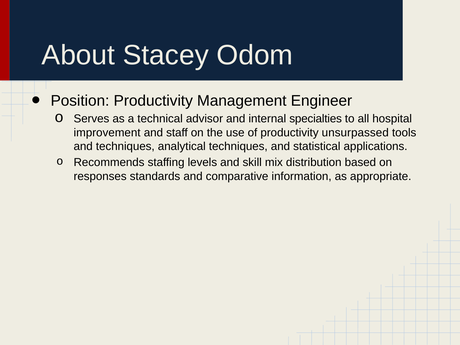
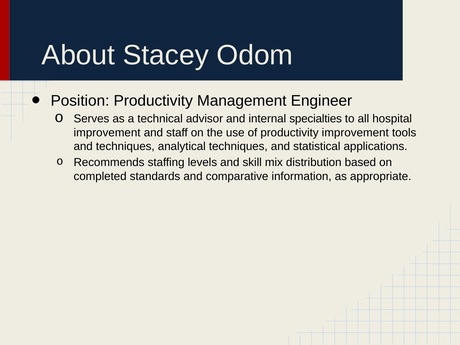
productivity unsurpassed: unsurpassed -> improvement
responses: responses -> completed
